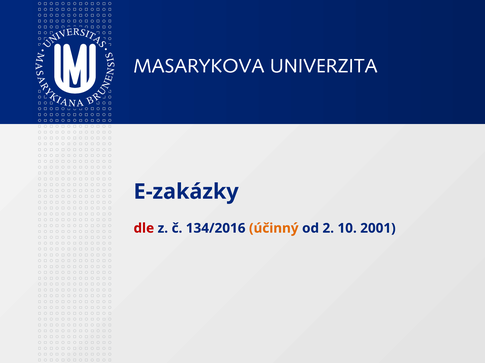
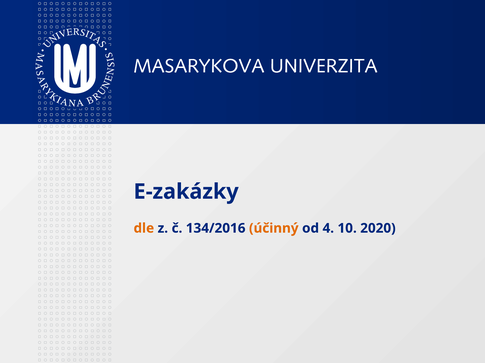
dle colour: red -> orange
2: 2 -> 4
2001: 2001 -> 2020
